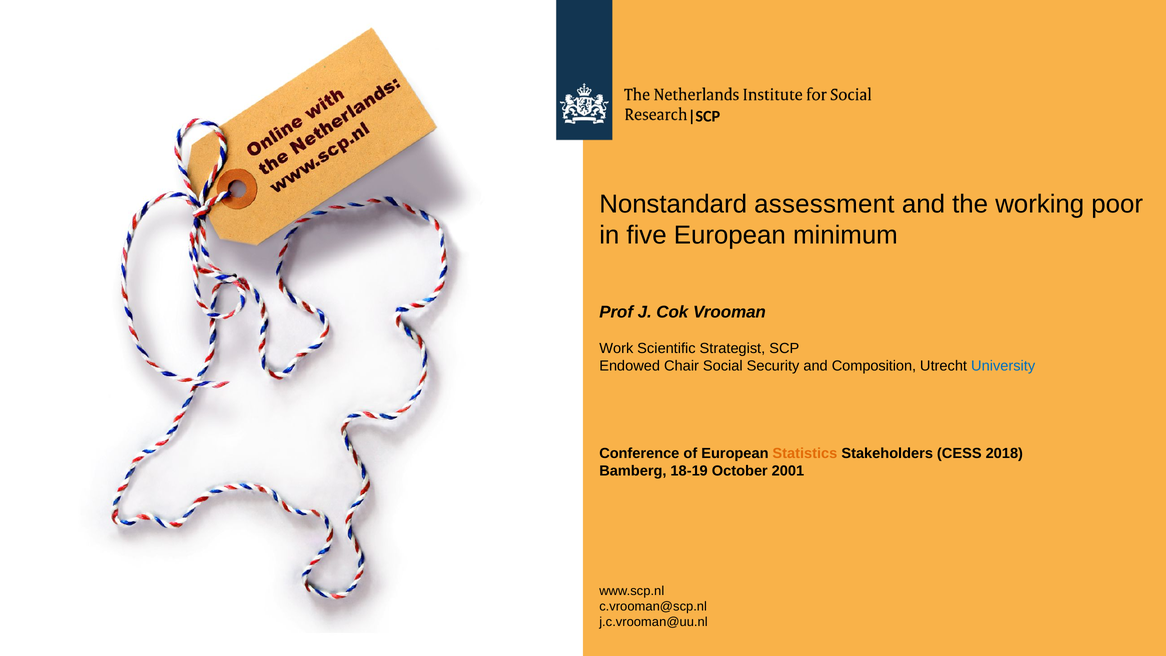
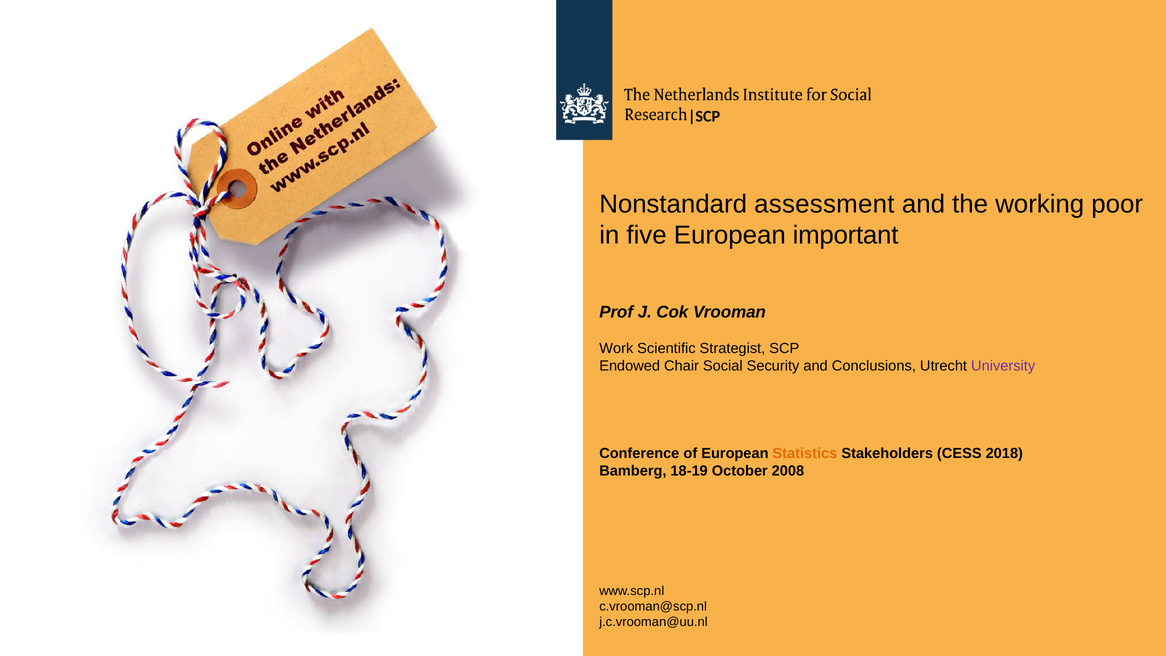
minimum: minimum -> important
Composition: Composition -> Conclusions
University colour: blue -> purple
2001: 2001 -> 2008
